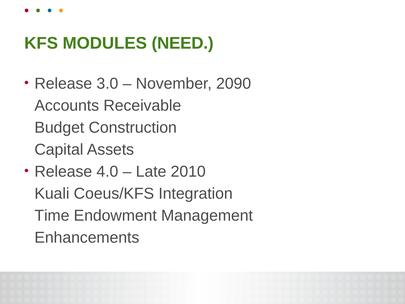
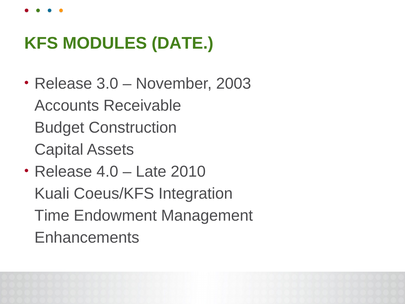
NEED: NEED -> DATE
2090: 2090 -> 2003
